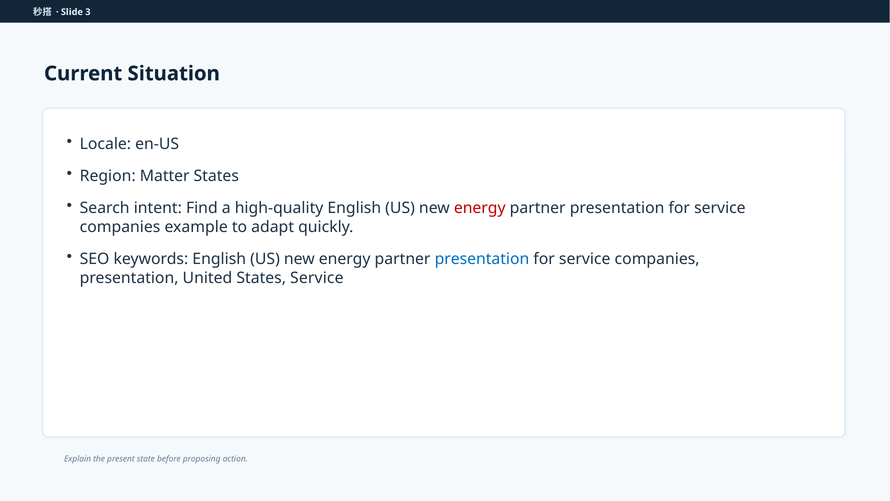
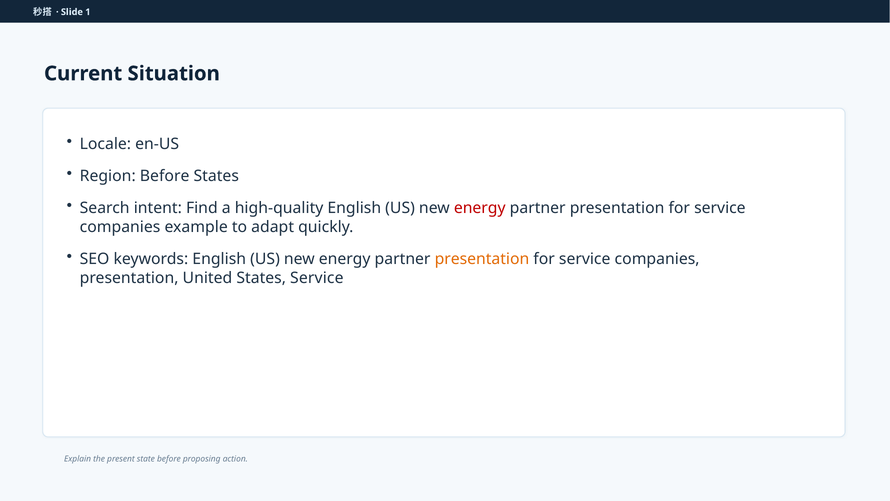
3: 3 -> 1
Region Matter: Matter -> Before
presentation at (482, 259) colour: blue -> orange
